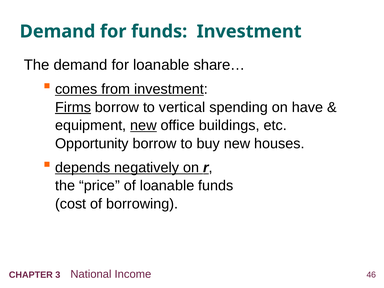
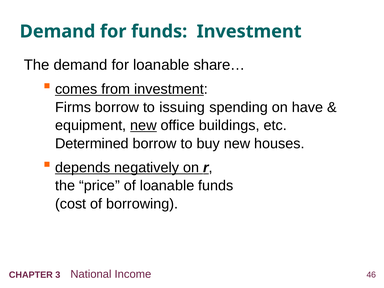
Firms underline: present -> none
vertical: vertical -> issuing
Opportunity: Opportunity -> Determined
